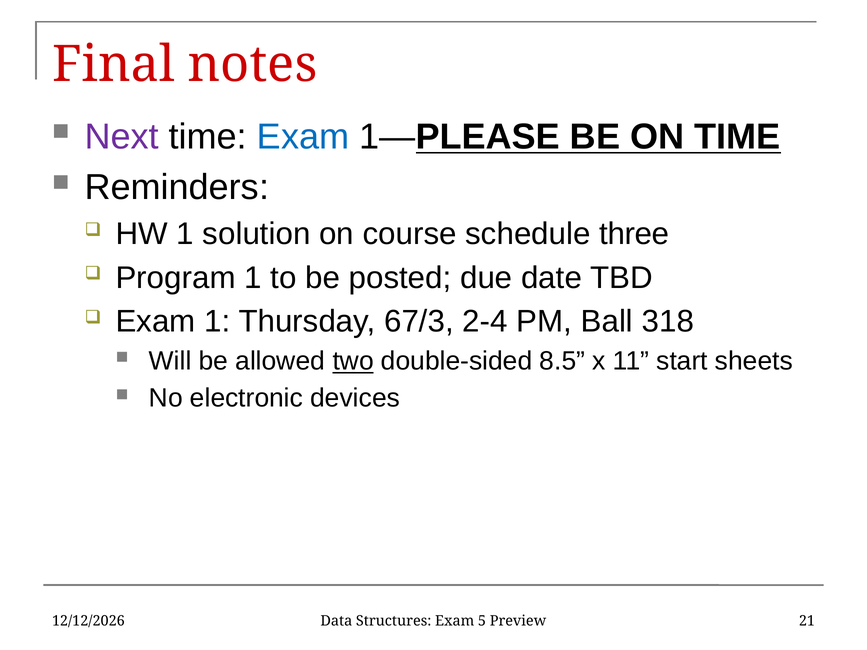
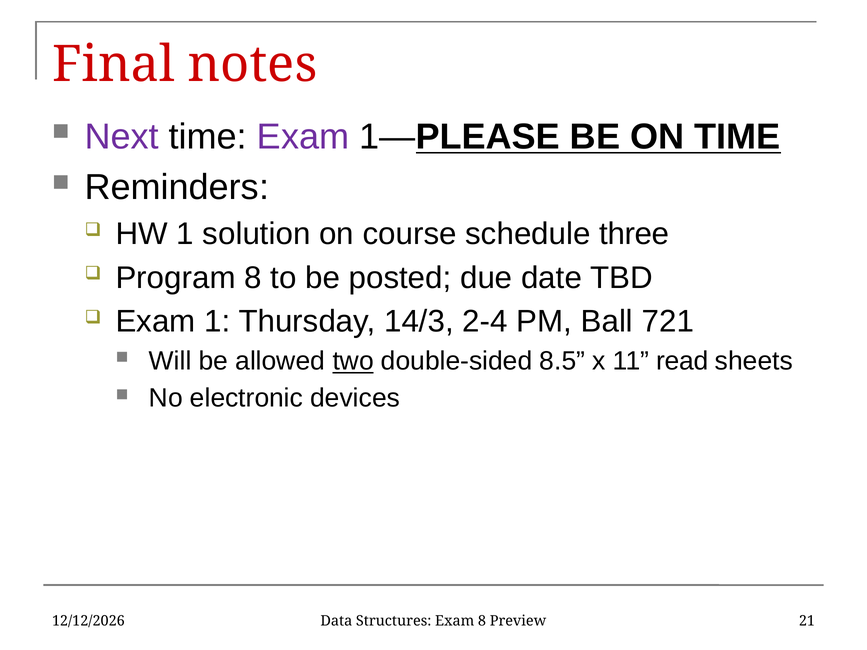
Exam at (303, 137) colour: blue -> purple
Program 1: 1 -> 8
67/3: 67/3 -> 14/3
318: 318 -> 721
start: start -> read
Exam 5: 5 -> 8
